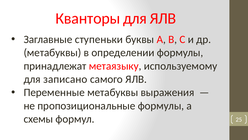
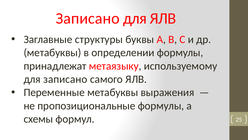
Кванторы at (88, 18): Кванторы -> Записано
ступеньки: ступеньки -> структуры
